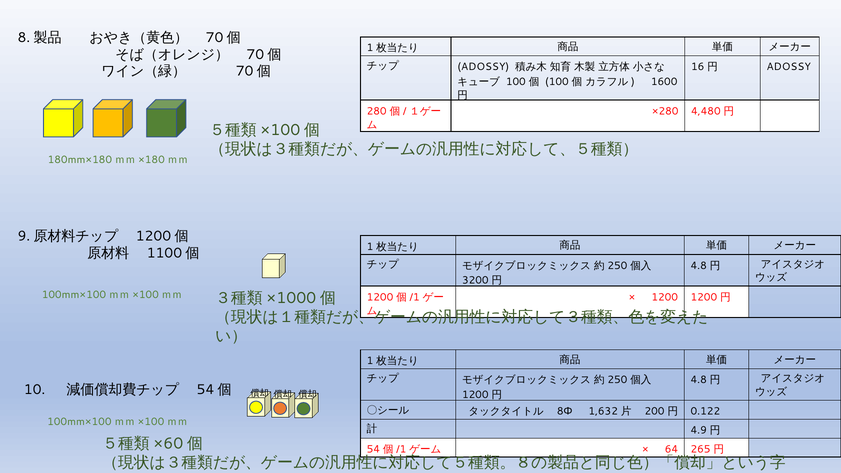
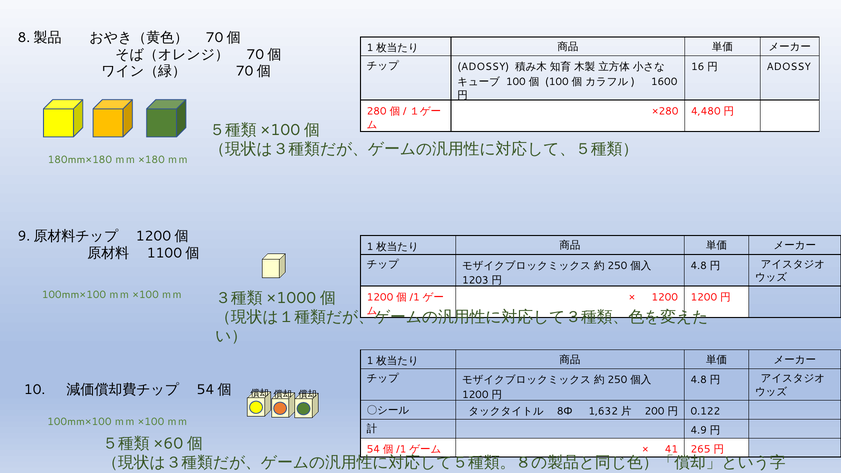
3200: 3200 -> 1203
64: 64 -> 41
